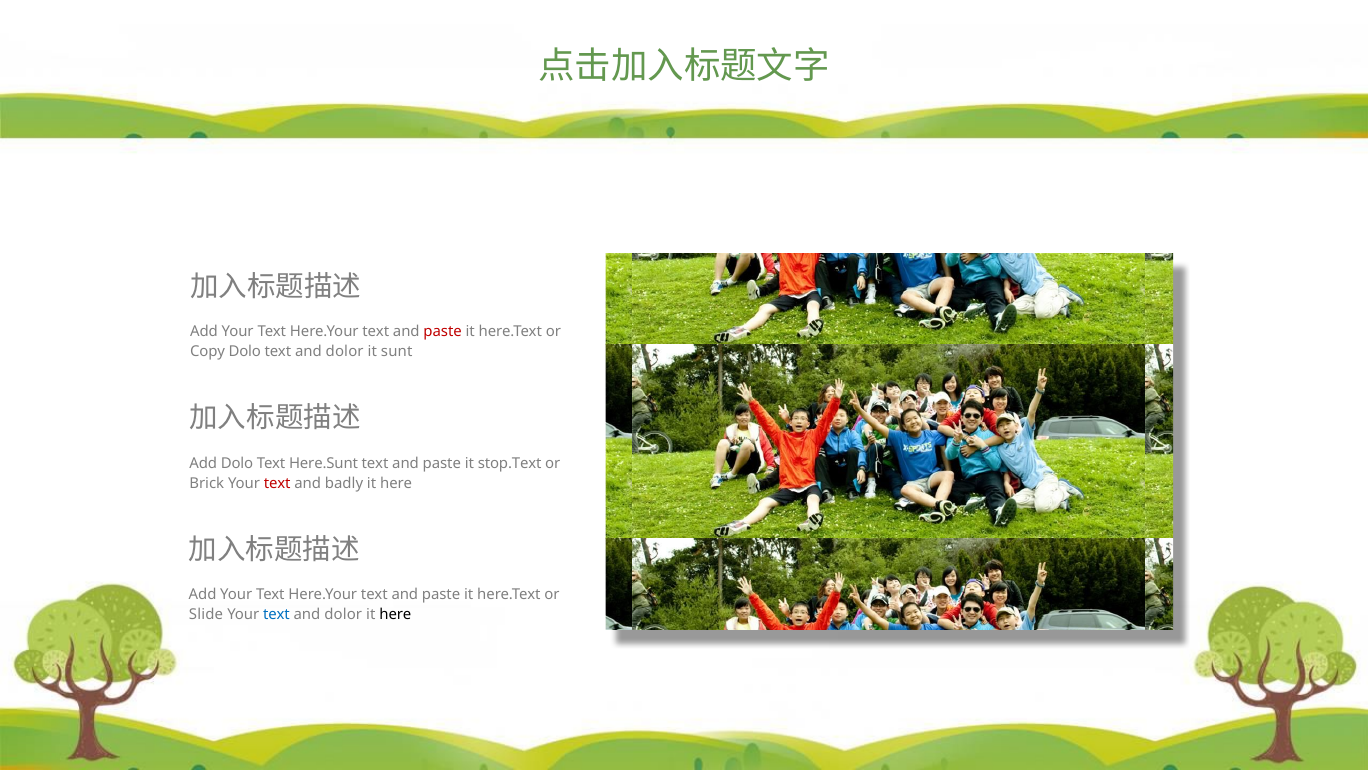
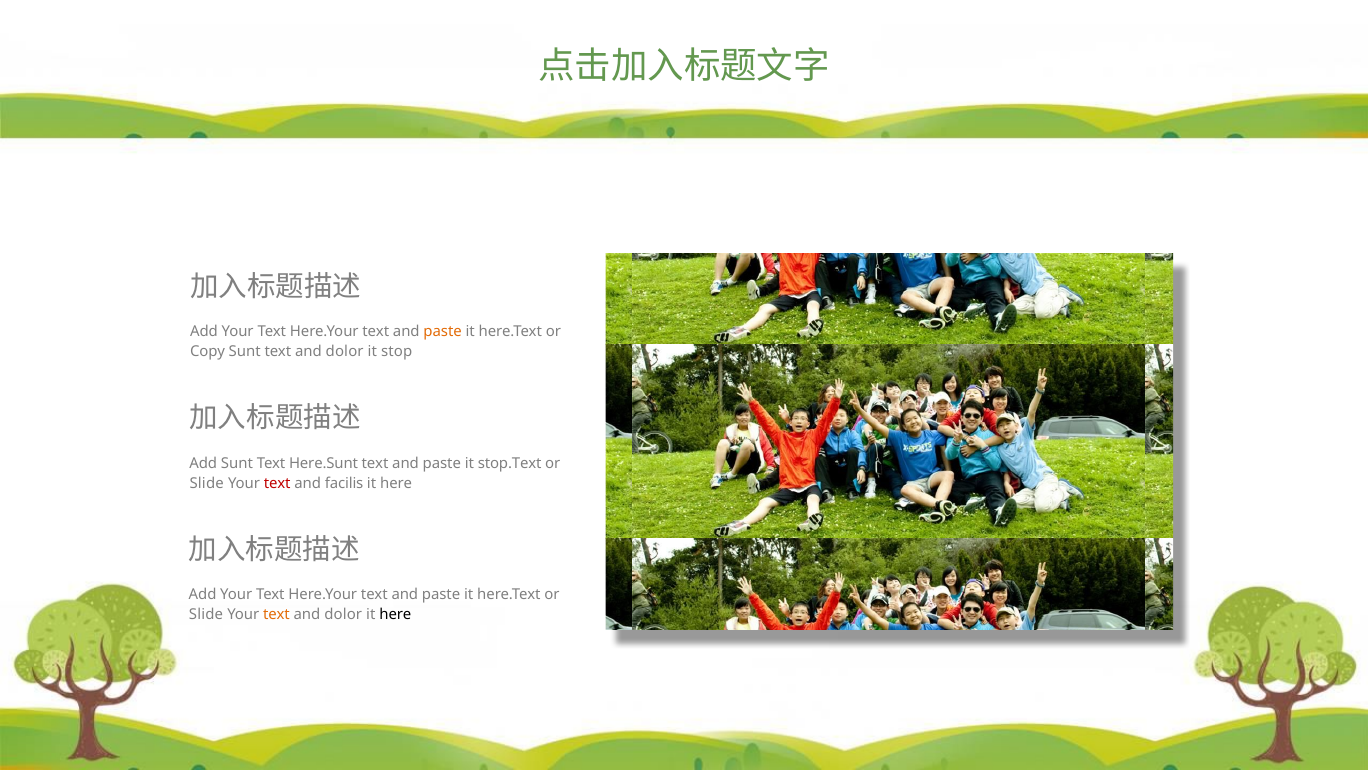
paste at (443, 332) colour: red -> orange
Copy Dolo: Dolo -> Sunt
sunt: sunt -> stop
Add Dolo: Dolo -> Sunt
Brick at (207, 483): Brick -> Slide
badly: badly -> facilis
text at (276, 615) colour: blue -> orange
